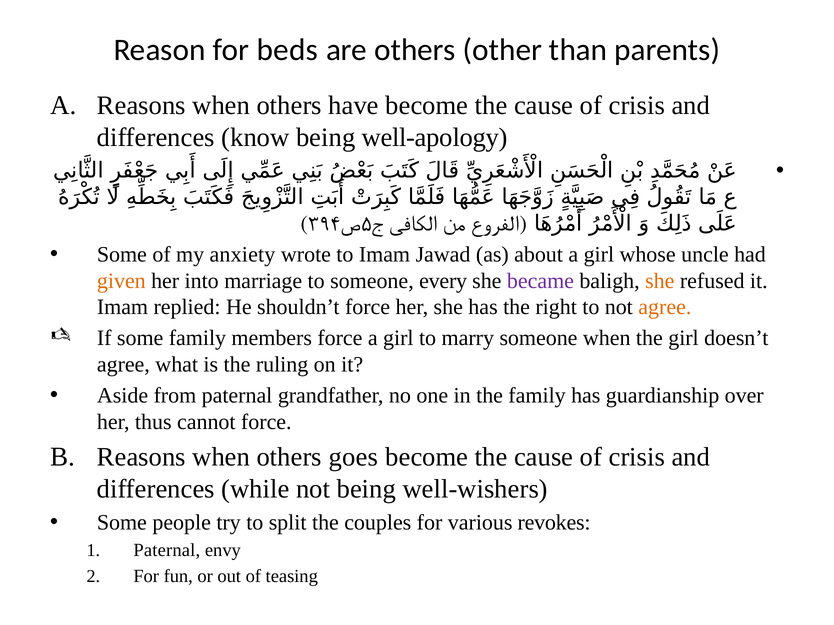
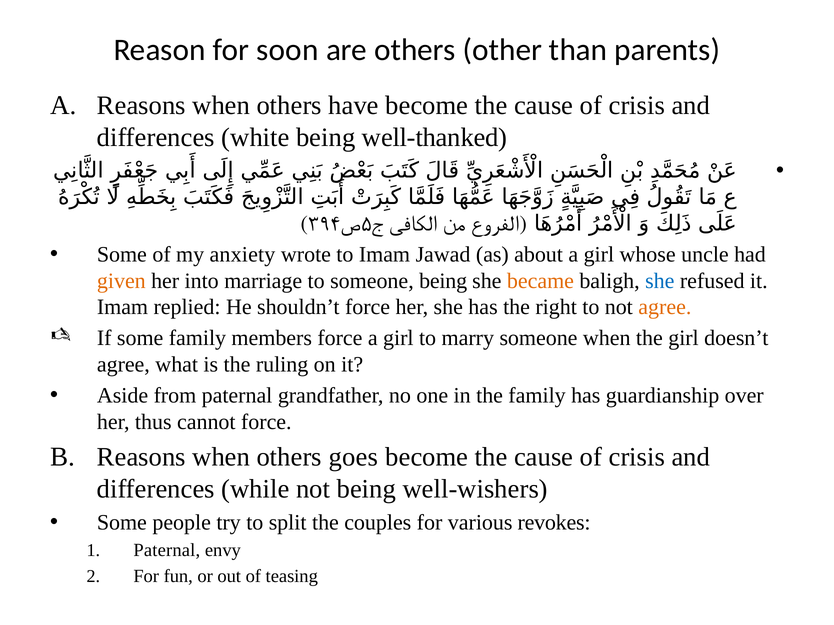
beds: beds -> soon
know: know -> white
well-apology: well-apology -> well-thanked
someone every: every -> being
became colour: purple -> orange
she at (660, 281) colour: orange -> blue
